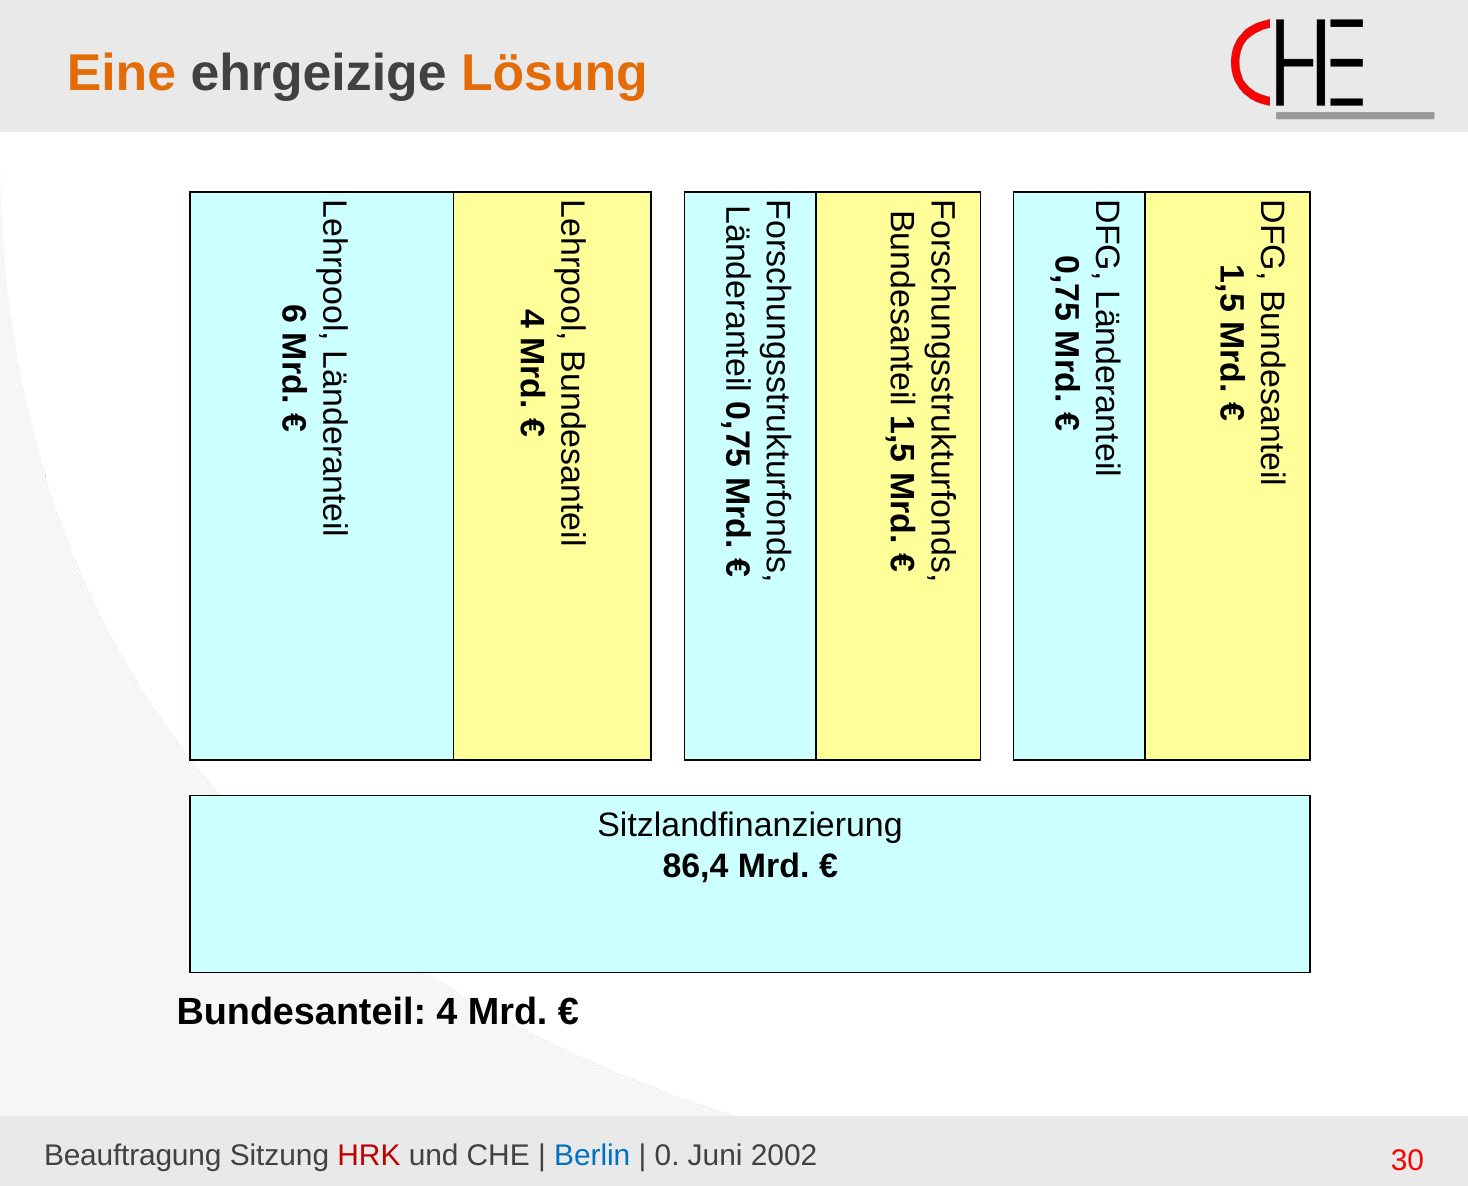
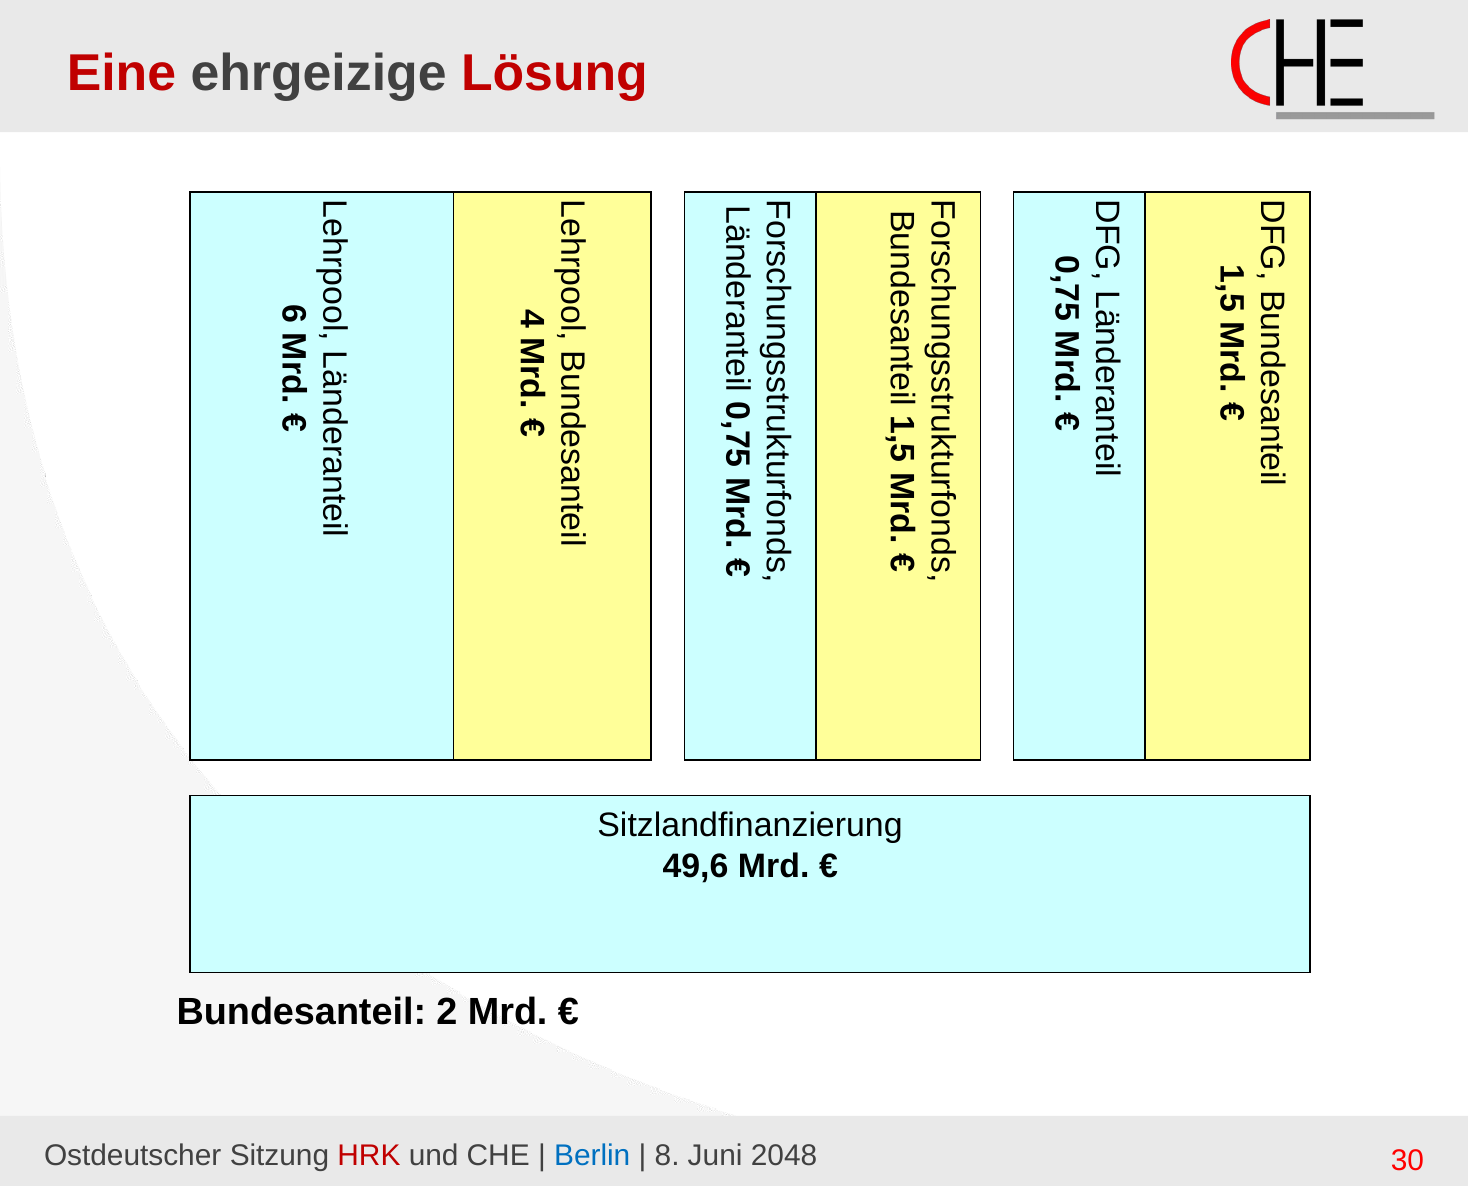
Eine colour: orange -> red
Lösung colour: orange -> red
86,4: 86,4 -> 49,6
Bundesanteil 4: 4 -> 2
Beauftragung: Beauftragung -> Ostdeutscher
0 at (667, 1156): 0 -> 8
2002: 2002 -> 2048
